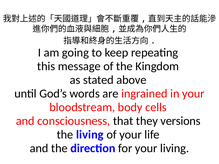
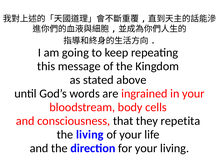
versions: versions -> repetita
